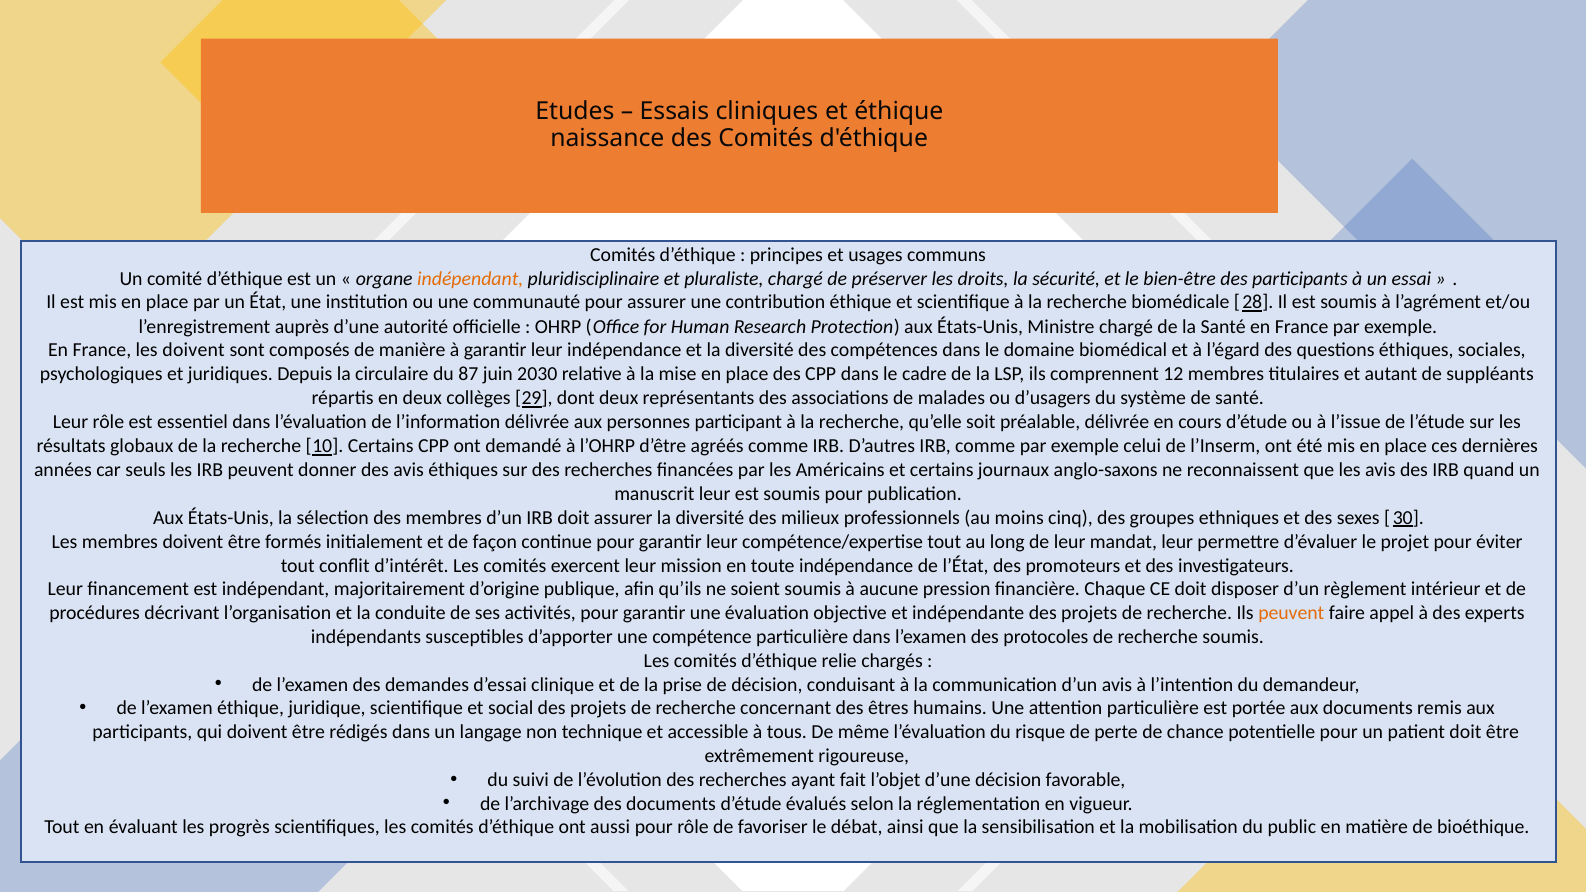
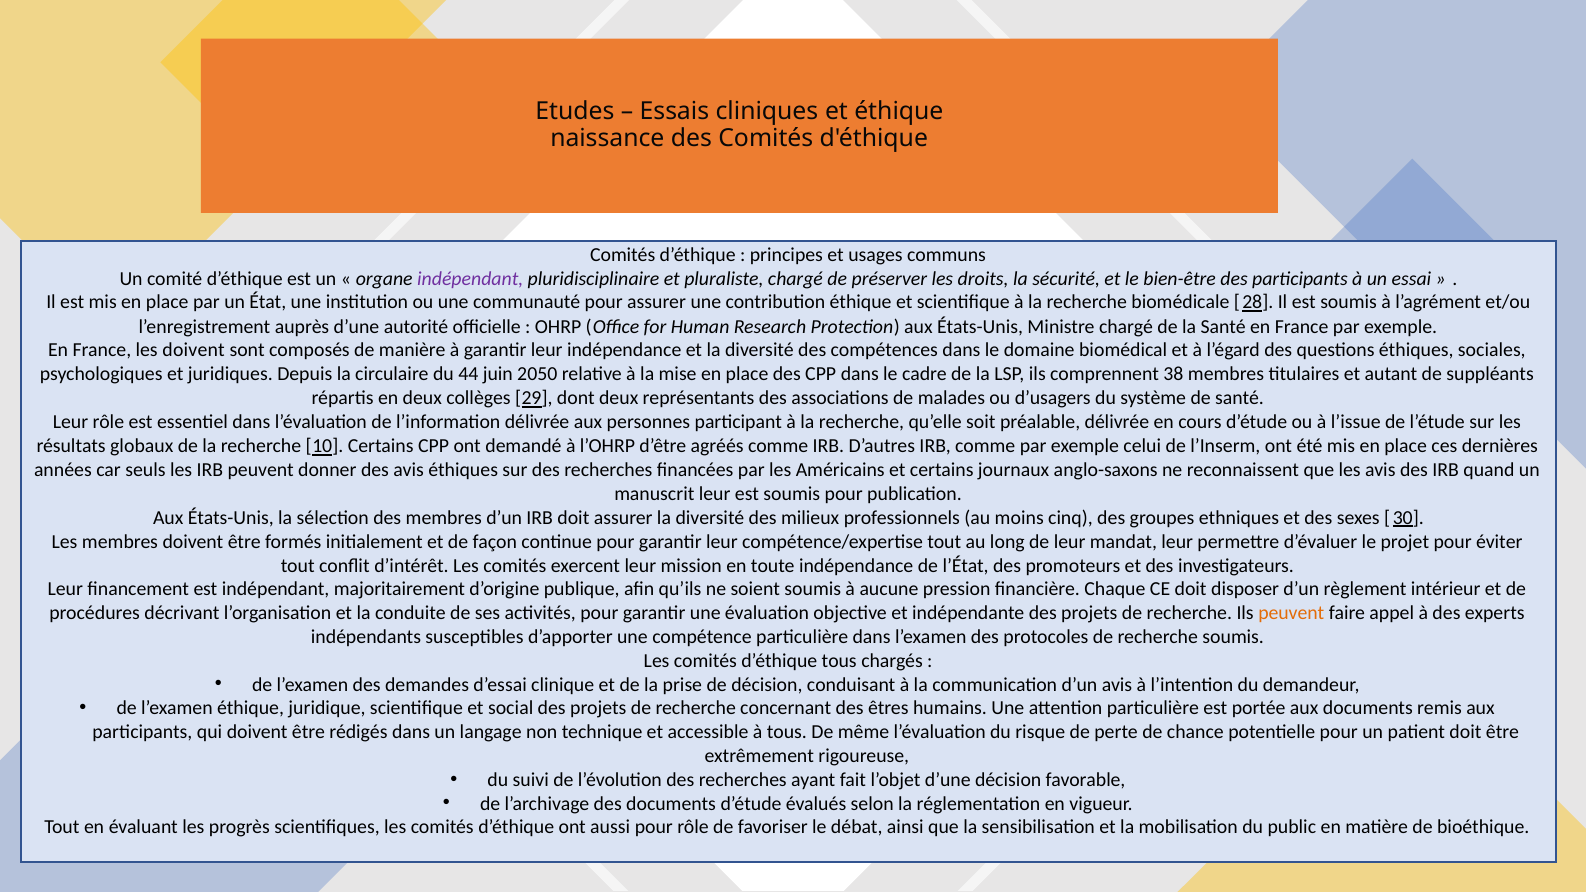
indépendant at (470, 279) colour: orange -> purple
87: 87 -> 44
2030: 2030 -> 2050
12: 12 -> 38
d’éthique relie: relie -> tous
